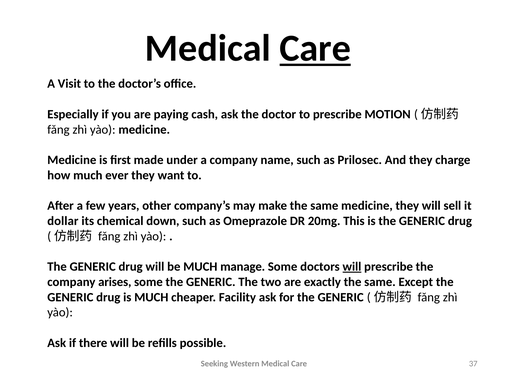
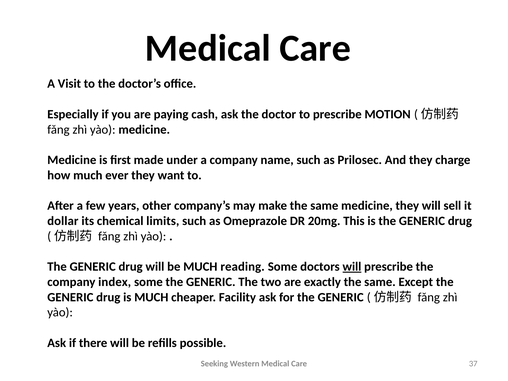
Care at (315, 48) underline: present -> none
down: down -> limits
manage: manage -> reading
arises: arises -> index
